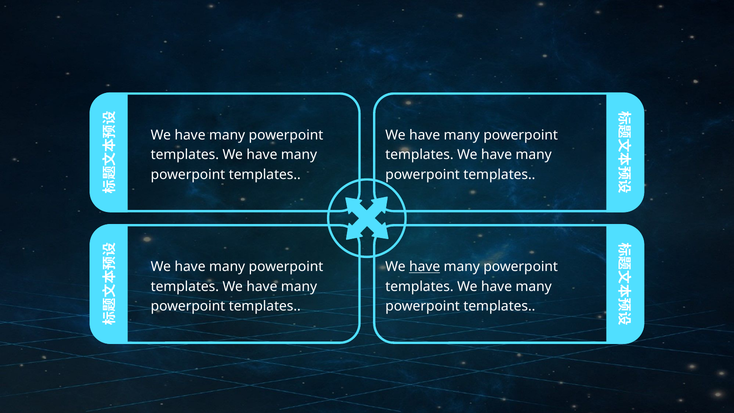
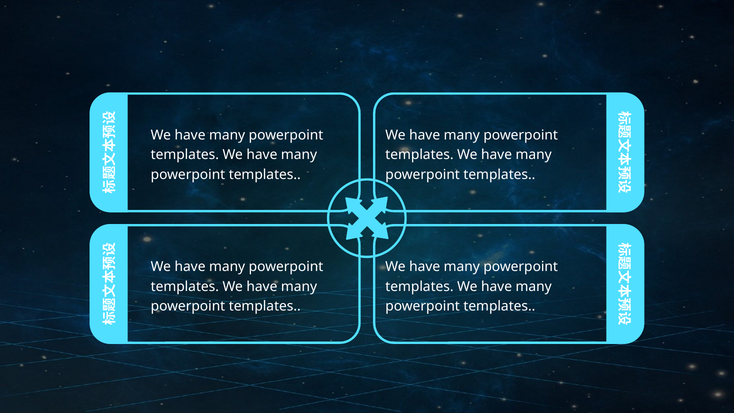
have at (425, 267) underline: present -> none
